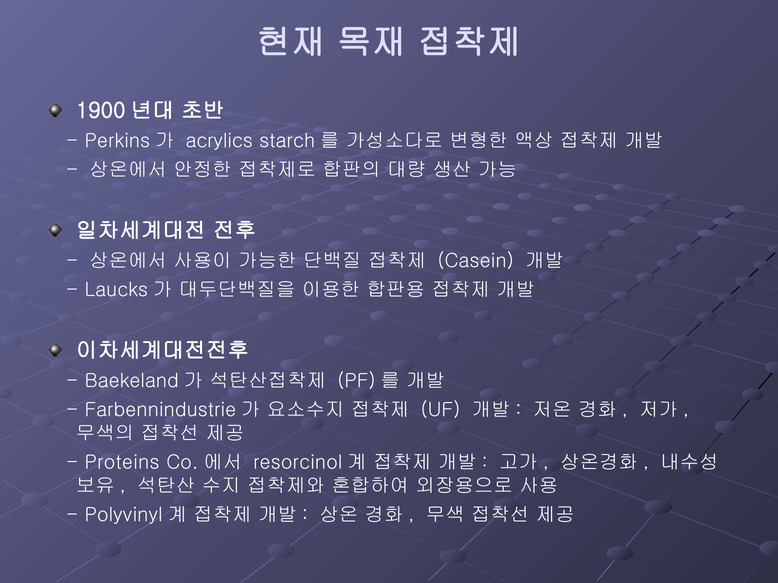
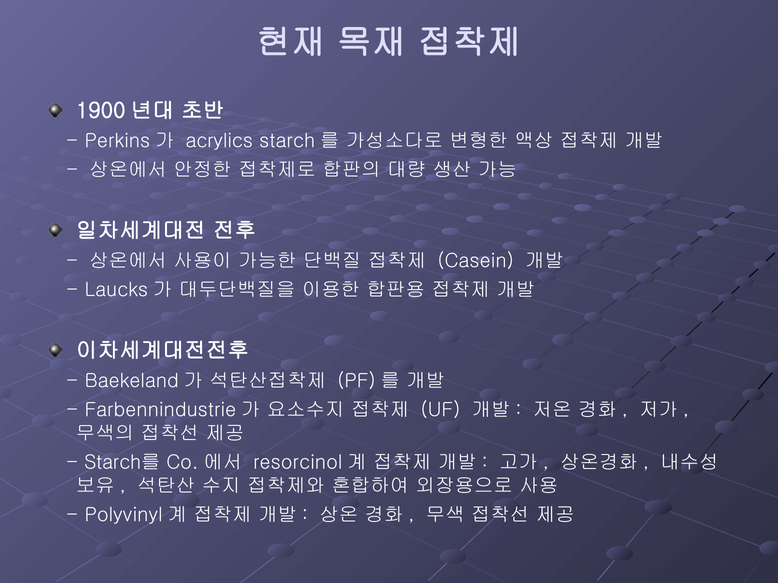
Proteins at (122, 463): Proteins -> Starch를
